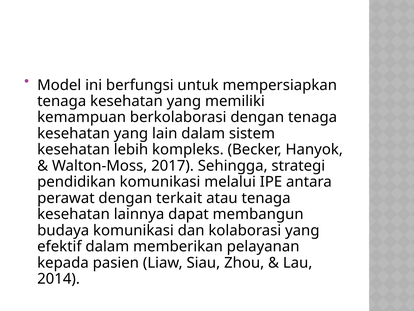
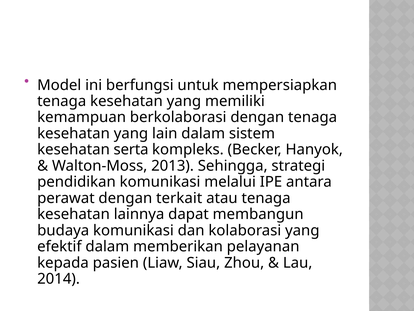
lebih: lebih -> serta
2017: 2017 -> 2013
